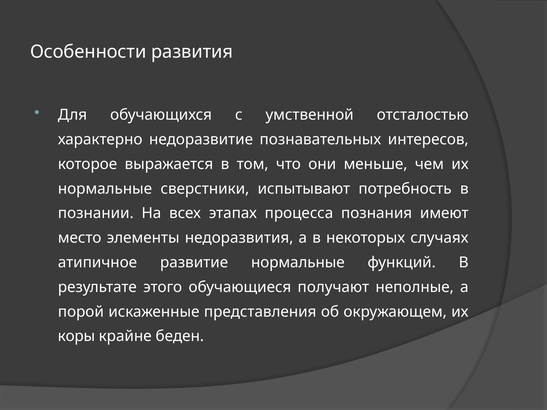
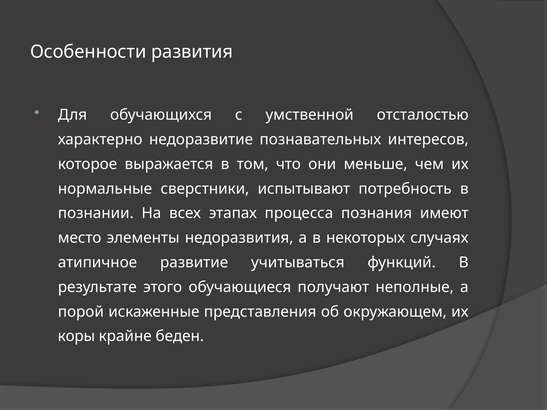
развитие нормальные: нормальные -> учитываться
